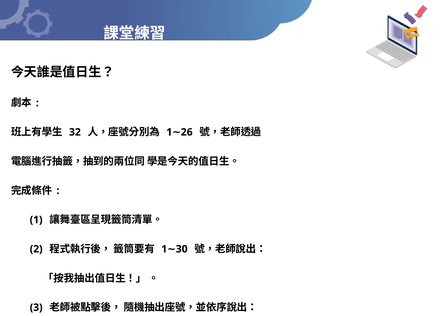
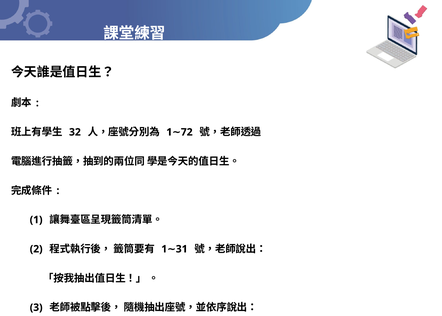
26: 26 -> 72
30: 30 -> 31
